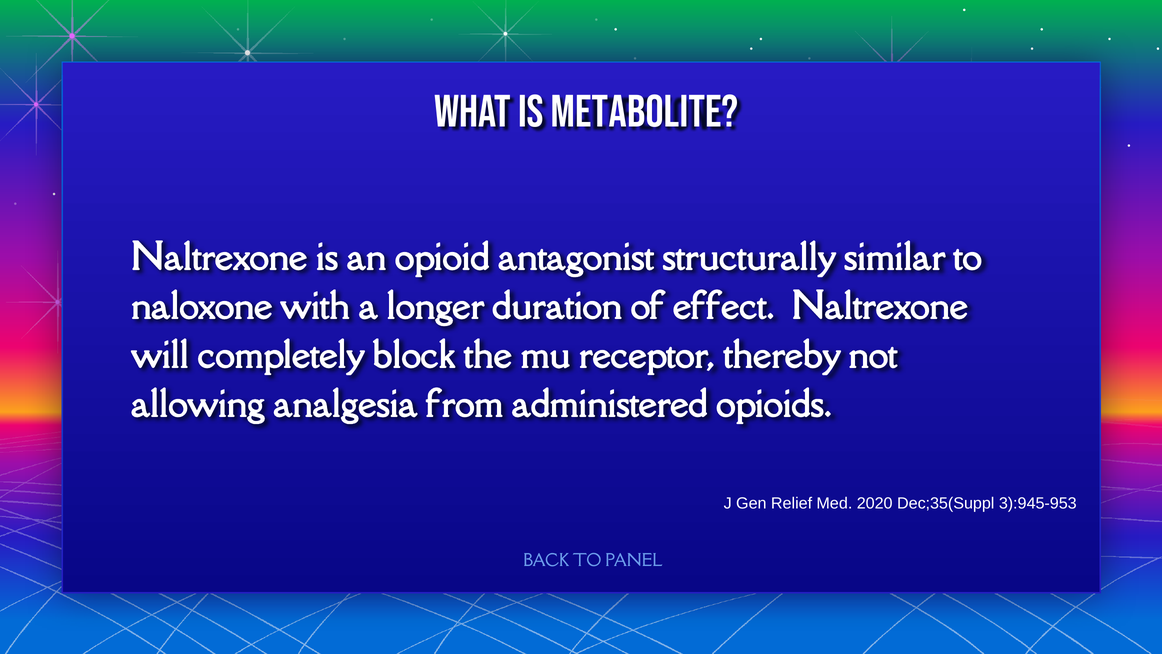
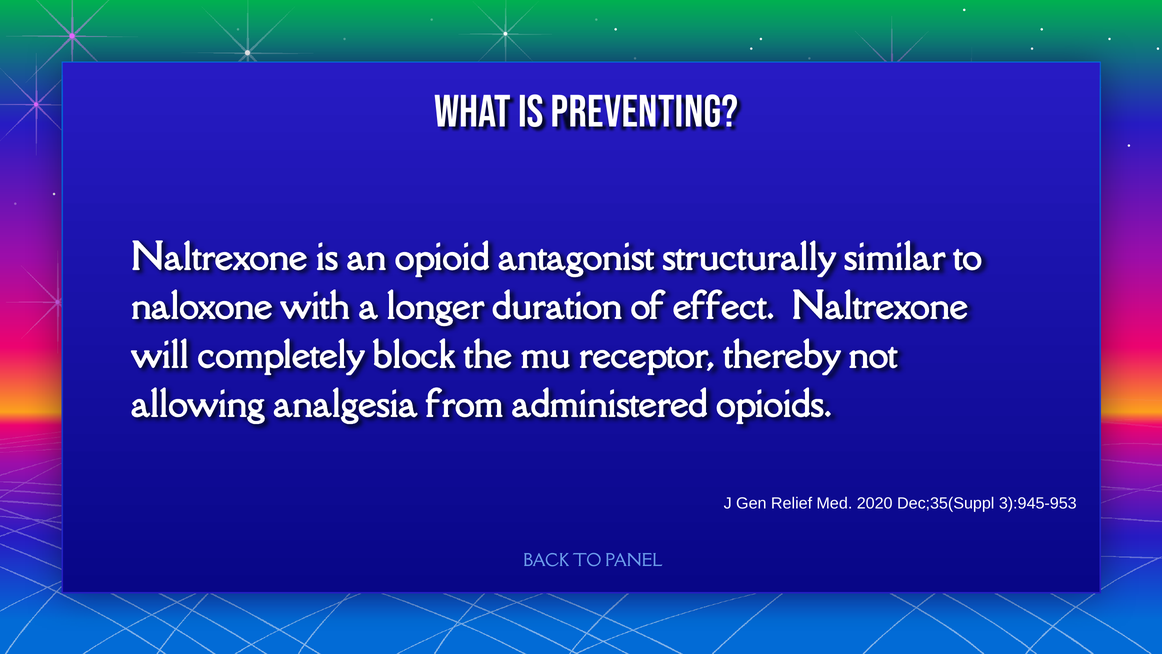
metabolite: metabolite -> preventing
